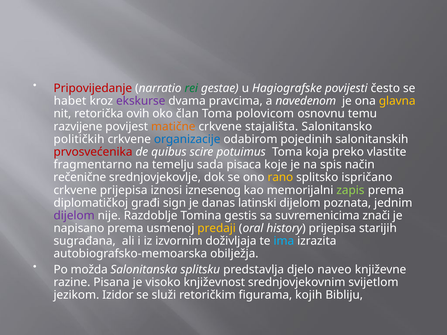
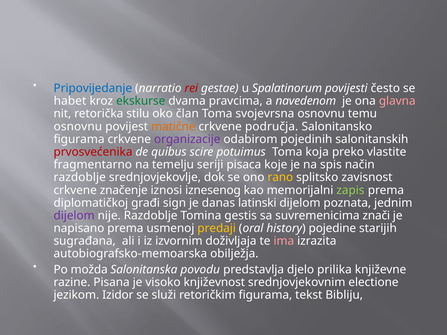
Pripovijedanje colour: red -> blue
rei colour: green -> red
Hagiografske: Hagiografske -> Spalatinorum
ekskurse colour: purple -> green
glavna colour: yellow -> pink
ovih: ovih -> stilu
polovicom: polovicom -> svojevrsna
razvijene at (78, 127): razvijene -> osnovnu
stajališta: stajališta -> područja
političkih at (79, 139): političkih -> figurama
organizacije colour: blue -> purple
sada: sada -> seriji
rečenične at (80, 178): rečenične -> razdoblje
ispričano: ispričano -> zavisnost
crkvene prijepisa: prijepisa -> značenje
history prijepisa: prijepisa -> pojedine
ima colour: light blue -> pink
splitsku: splitsku -> povodu
naveo: naveo -> prilika
svijetlom: svijetlom -> electione
kojih: kojih -> tekst
